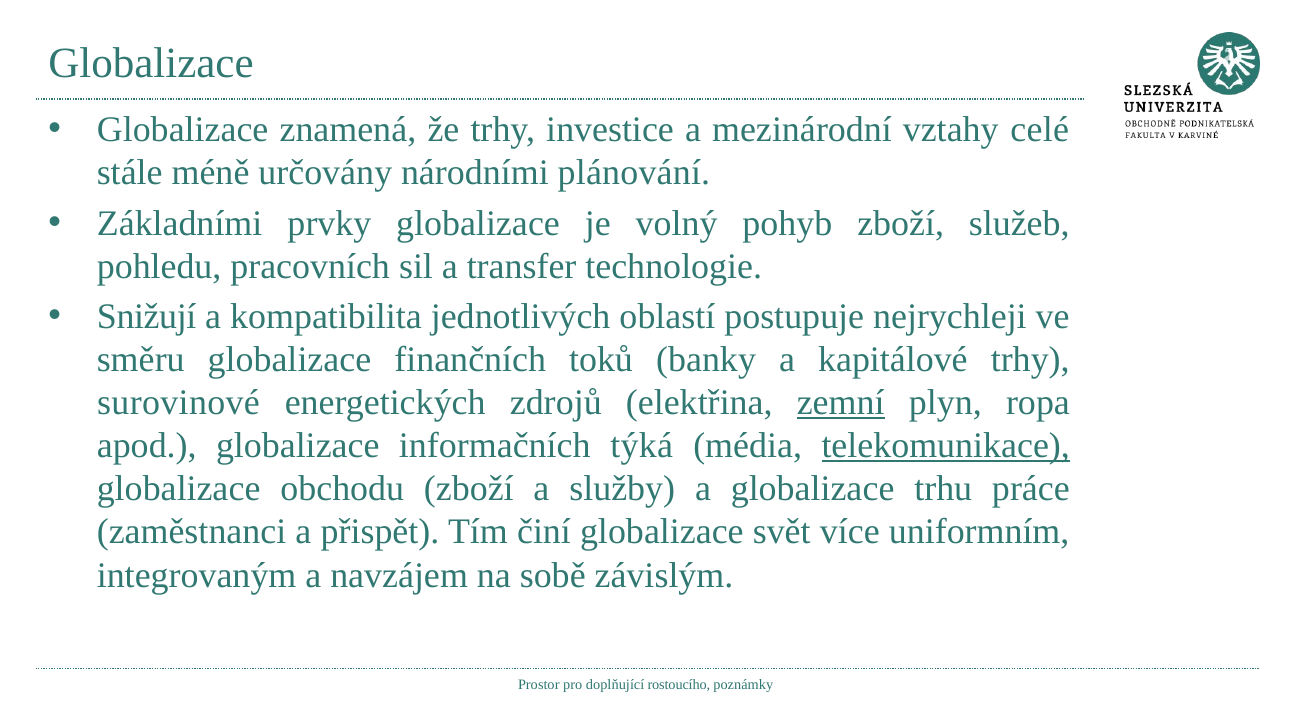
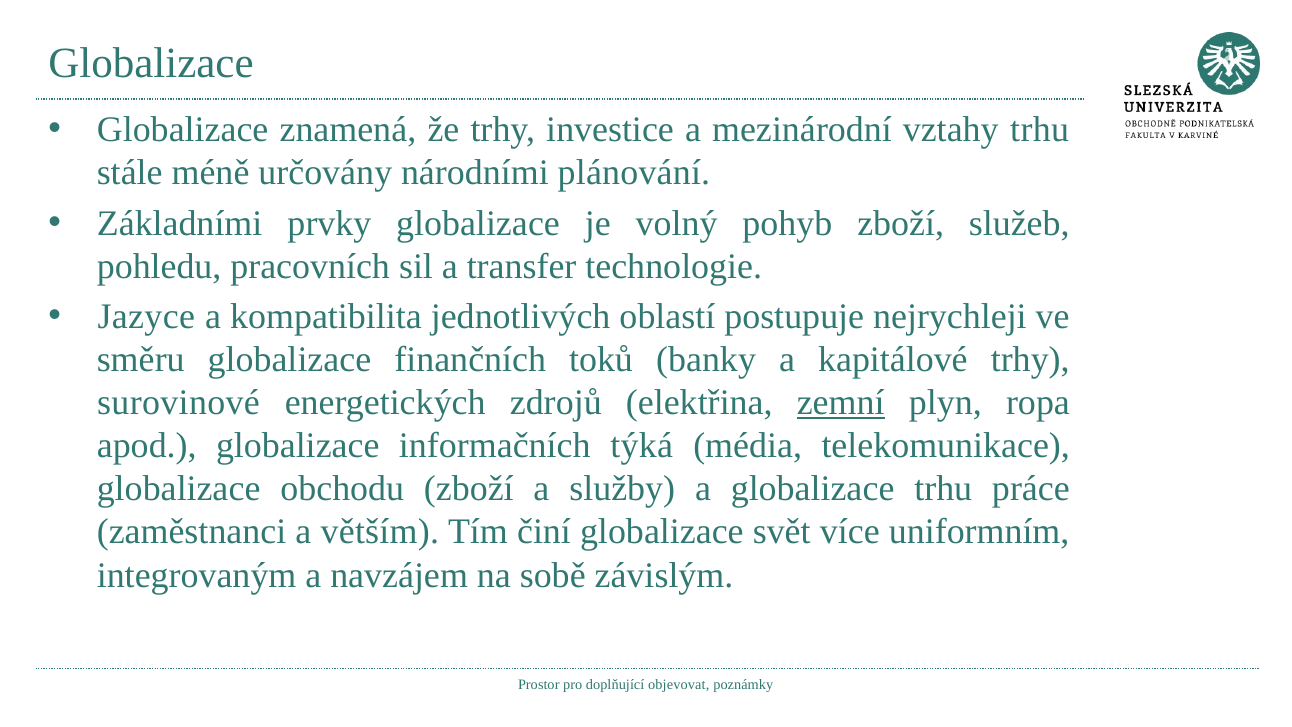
vztahy celé: celé -> trhu
Snižují: Snižují -> Jazyce
telekomunikace underline: present -> none
přispět: přispět -> větším
rostoucího: rostoucího -> objevovat
